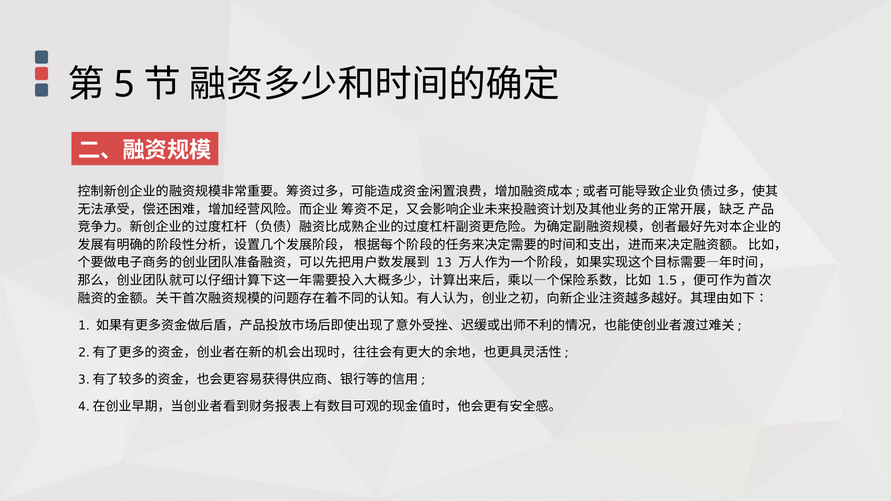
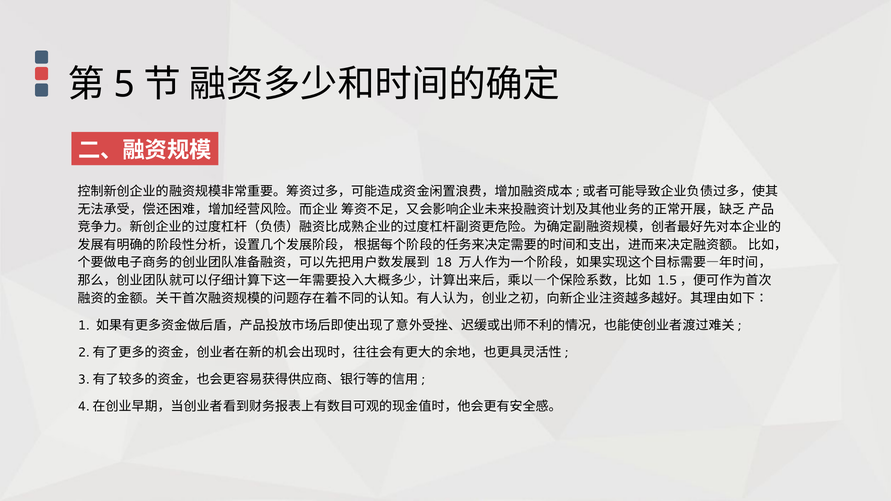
13: 13 -> 18
